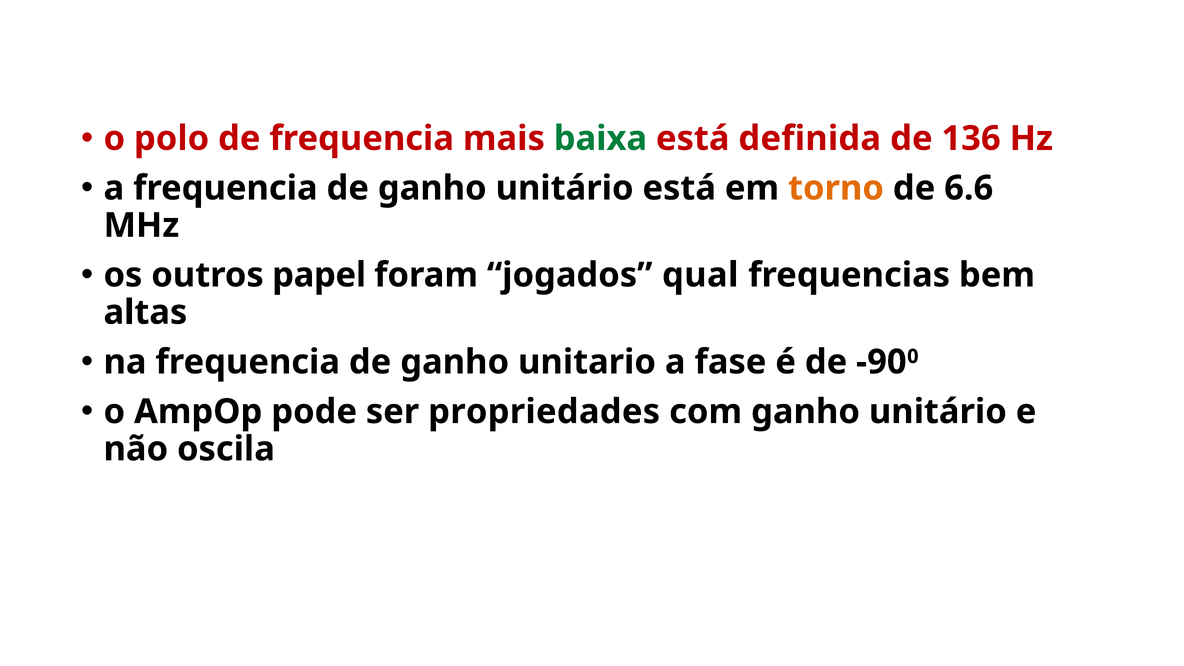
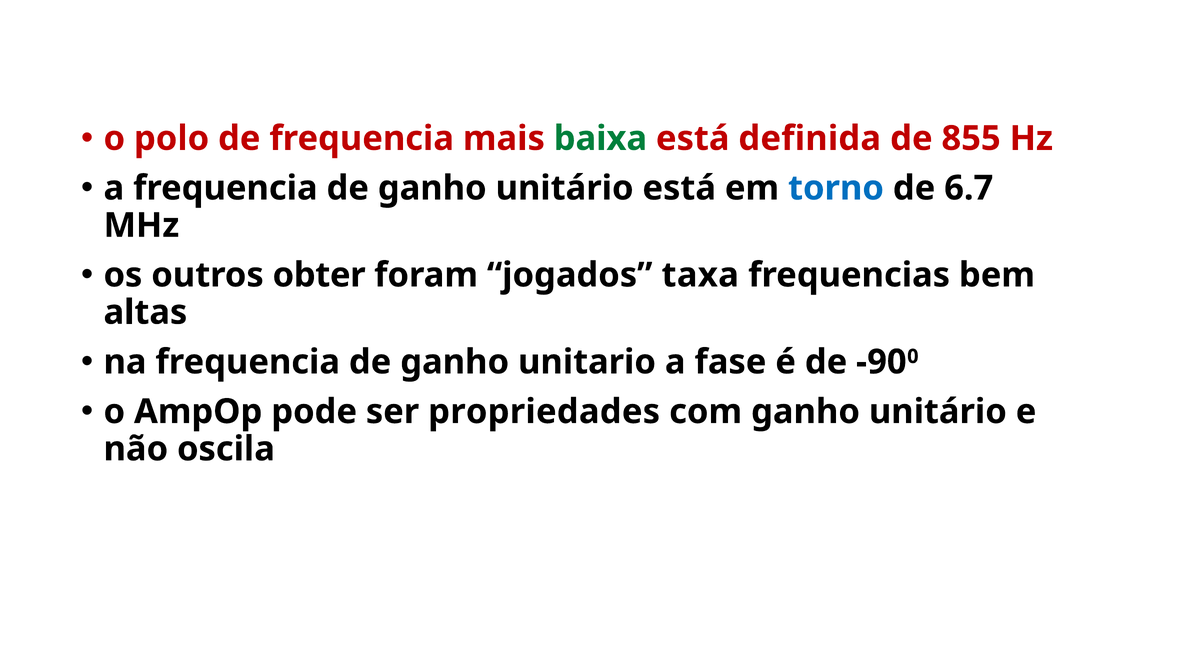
136: 136 -> 855
torno colour: orange -> blue
6.6: 6.6 -> 6.7
papel: papel -> obter
qual: qual -> taxa
